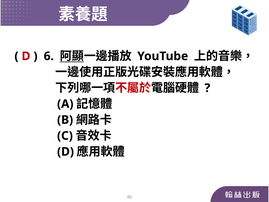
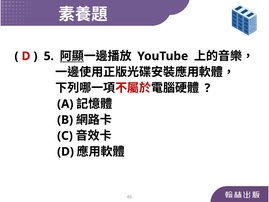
6: 6 -> 5
